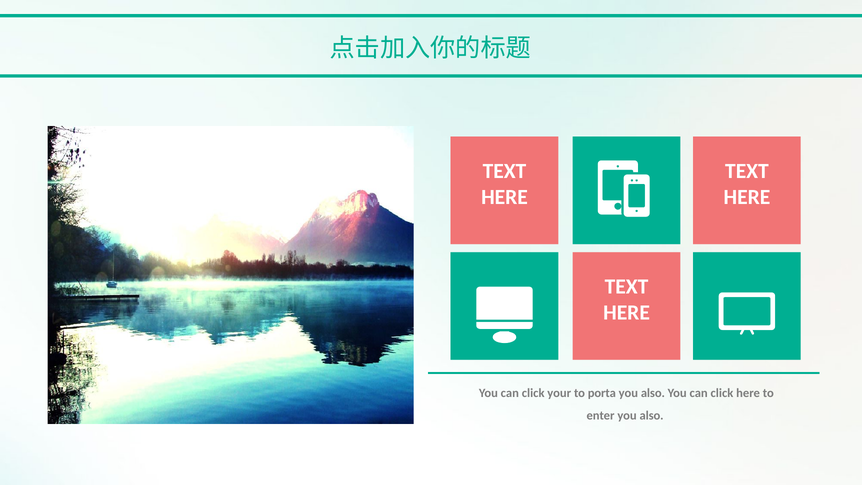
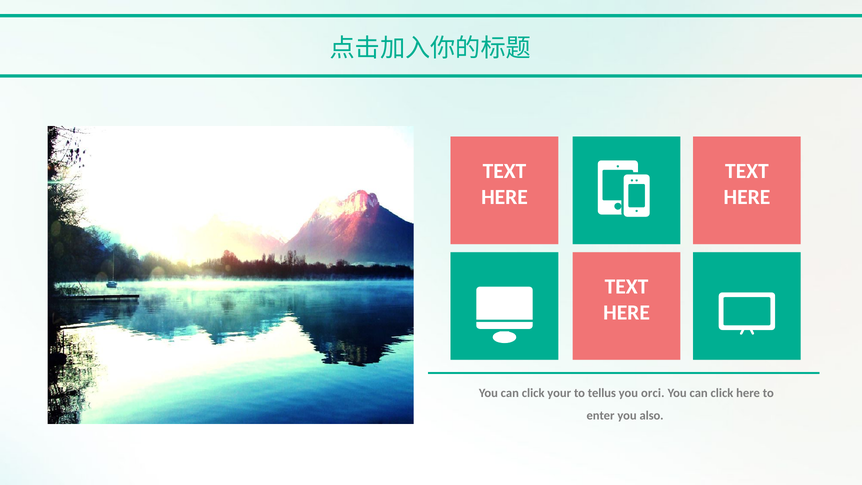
porta: porta -> tellus
also at (653, 393): also -> orci
